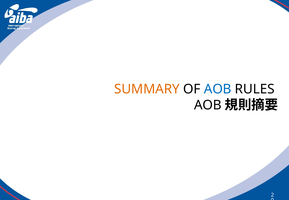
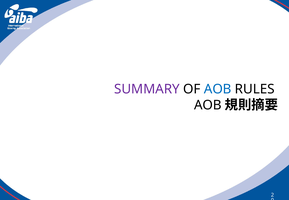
SUMMARY colour: orange -> purple
